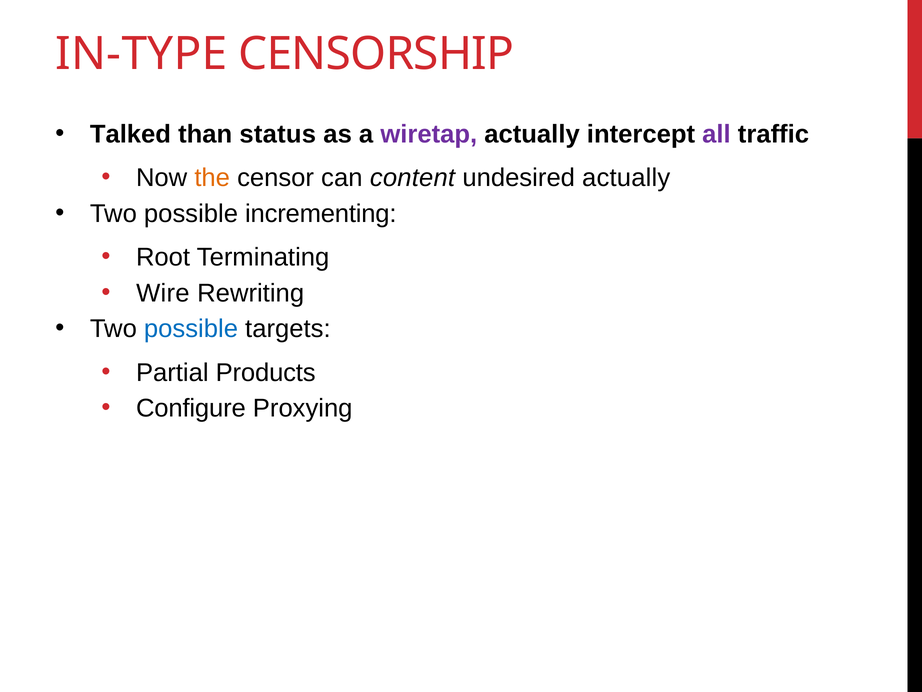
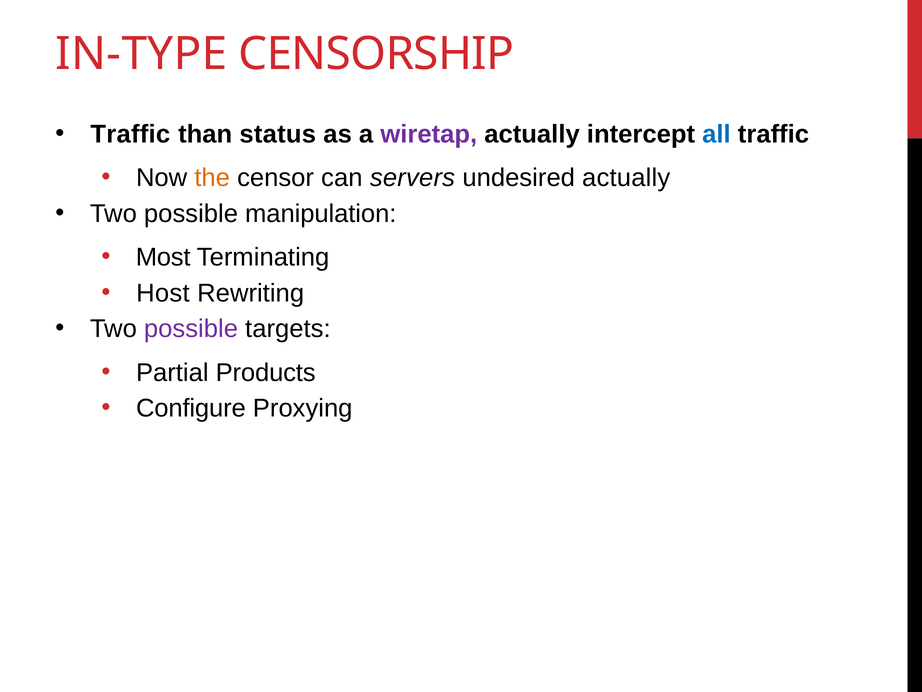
Talked at (130, 134): Talked -> Traffic
all colour: purple -> blue
content: content -> servers
incrementing: incrementing -> manipulation
Root: Root -> Most
Wire: Wire -> Host
possible at (191, 329) colour: blue -> purple
